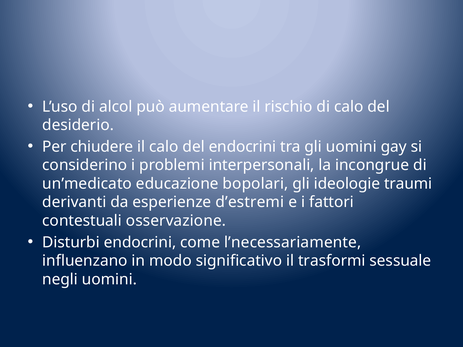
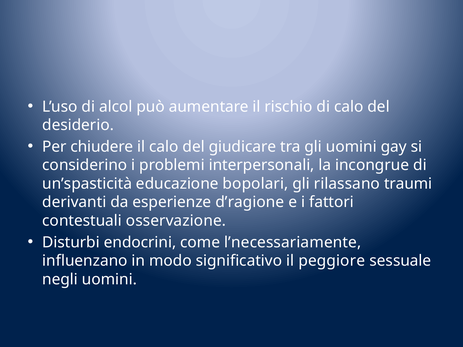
del endocrini: endocrini -> giudicare
un’medicato: un’medicato -> un’spasticità
ideologie: ideologie -> rilassano
d’estremi: d’estremi -> d’ragione
trasformi: trasformi -> peggiore
